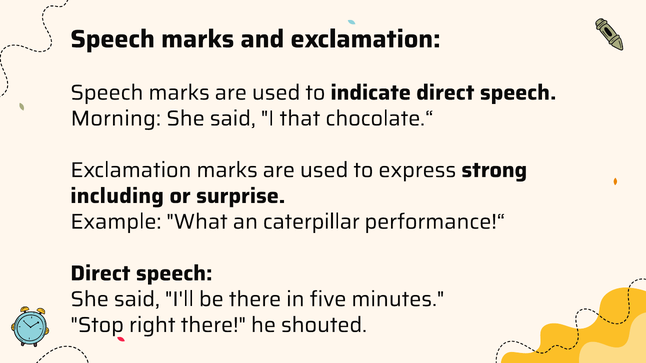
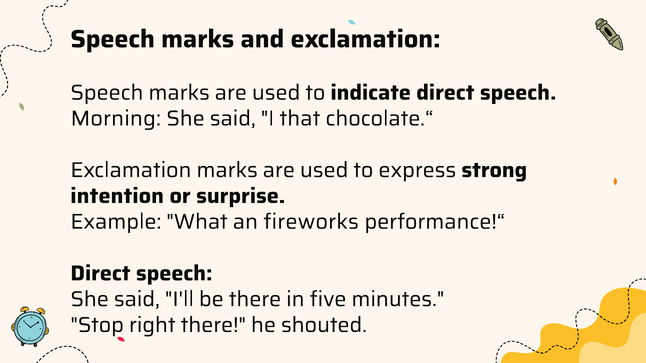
including: including -> intention
caterpillar: caterpillar -> fireworks
